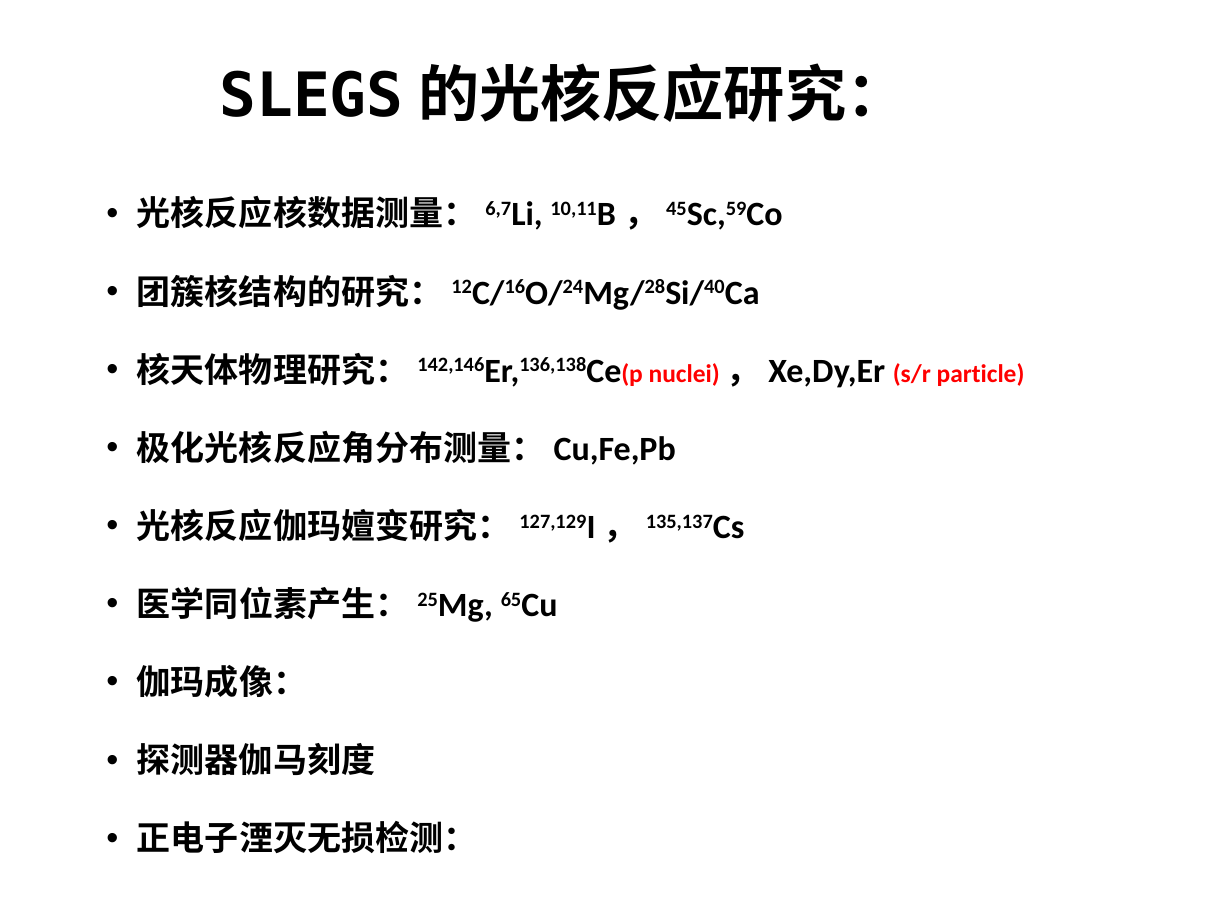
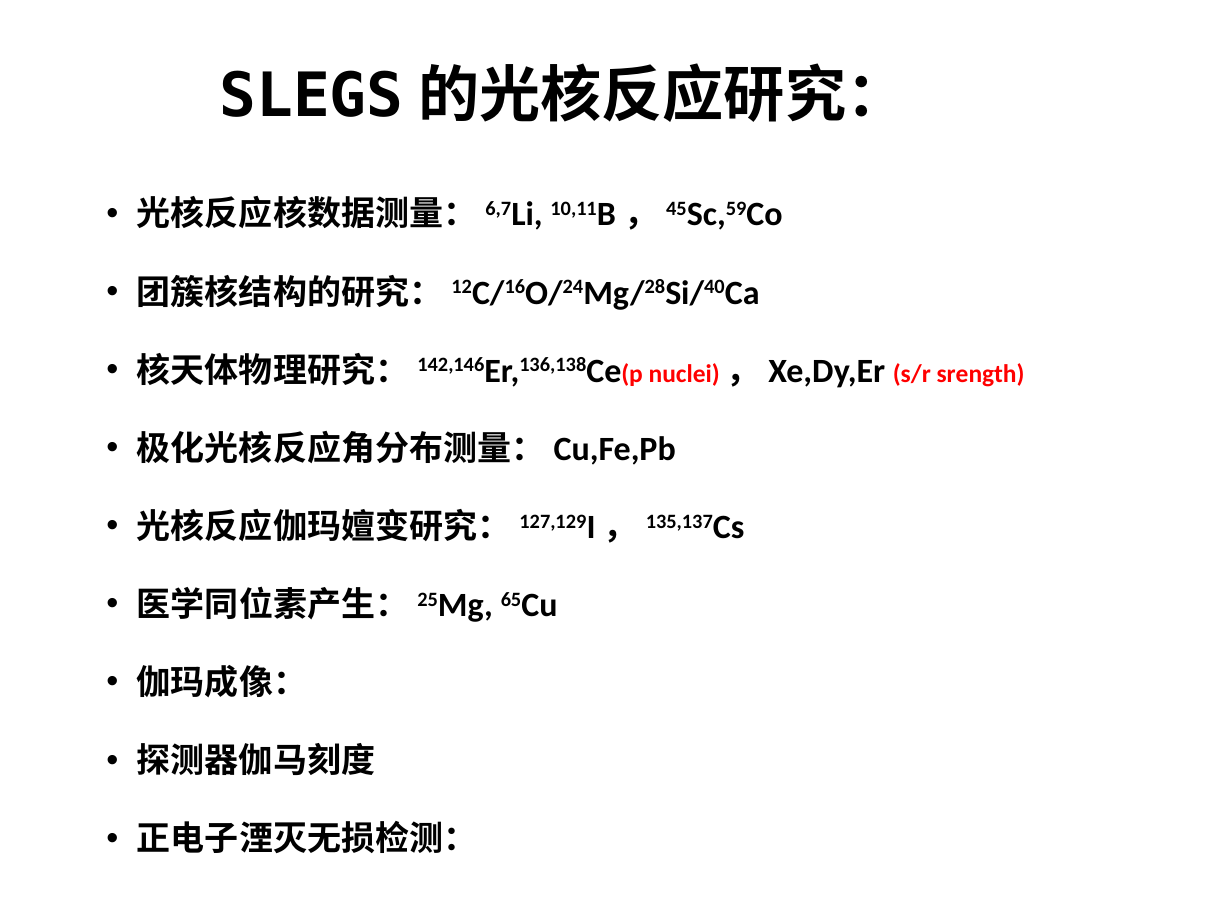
particle: particle -> srength
